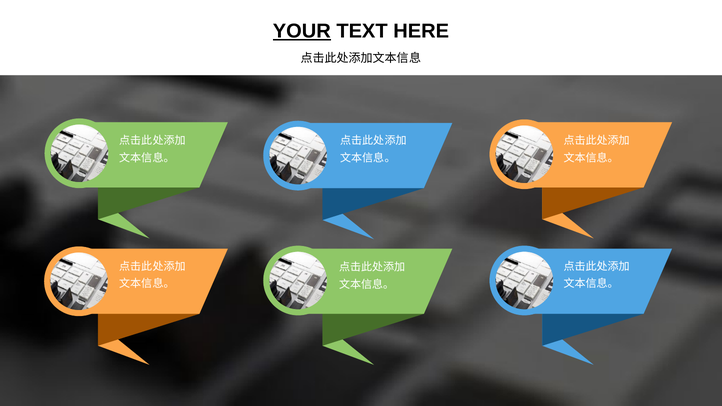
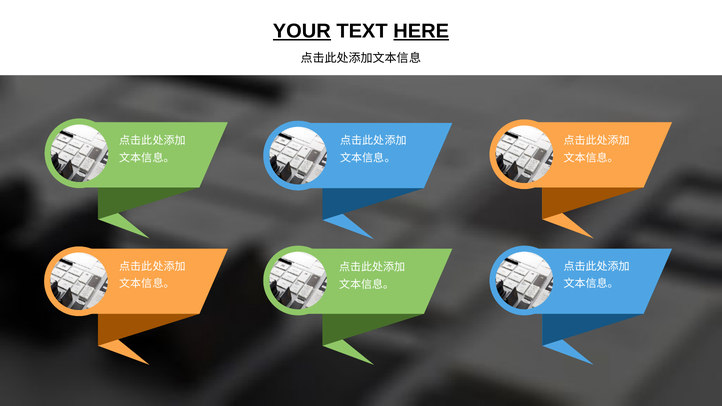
HERE underline: none -> present
